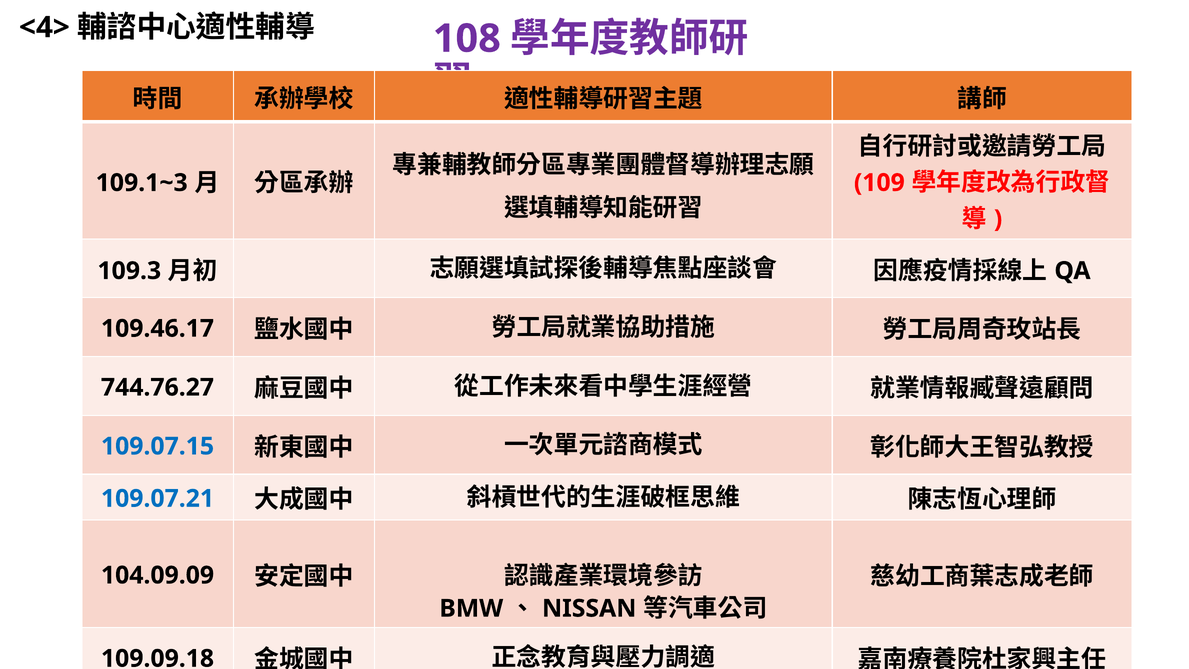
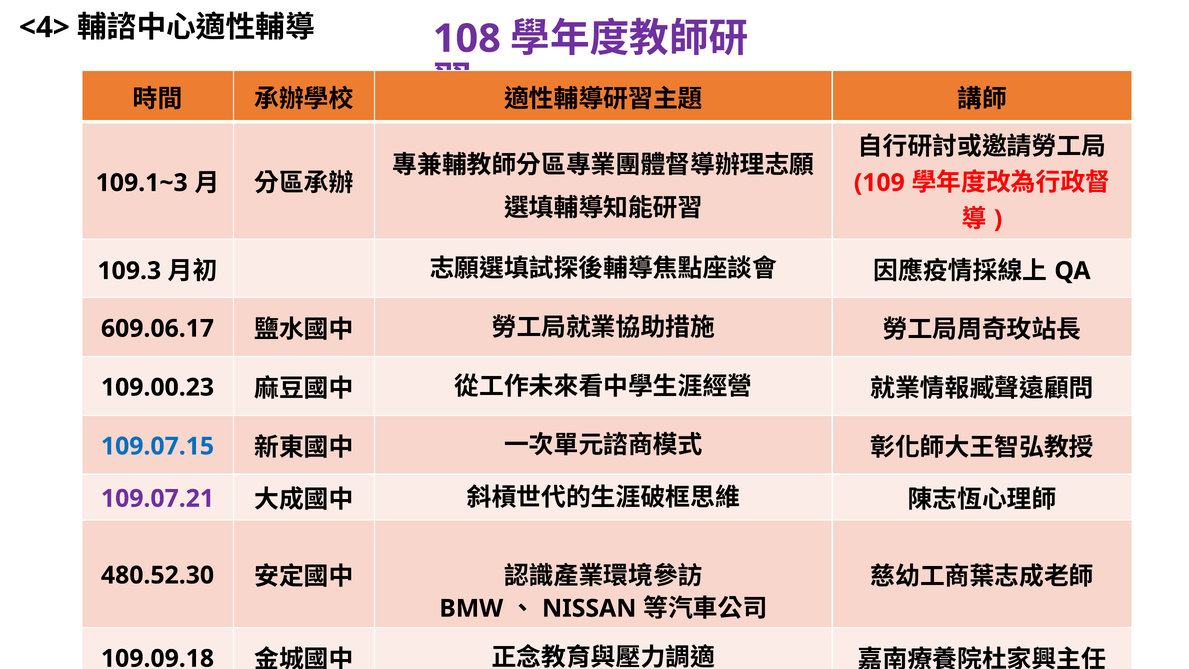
109.46.17: 109.46.17 -> 609.06.17
744.76.27: 744.76.27 -> 109.00.23
109.07.21 colour: blue -> purple
104.09.09: 104.09.09 -> 480.52.30
